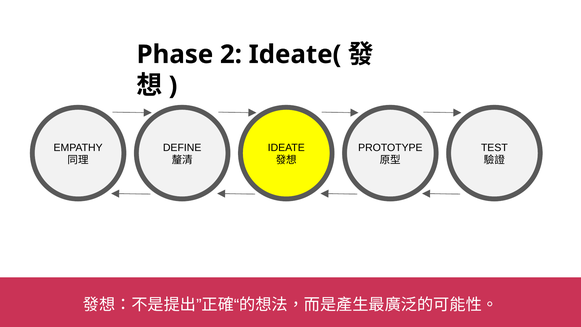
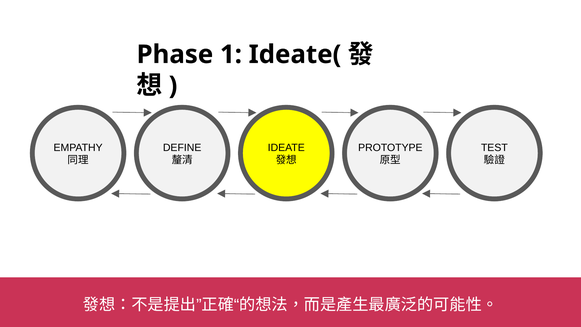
2: 2 -> 1
